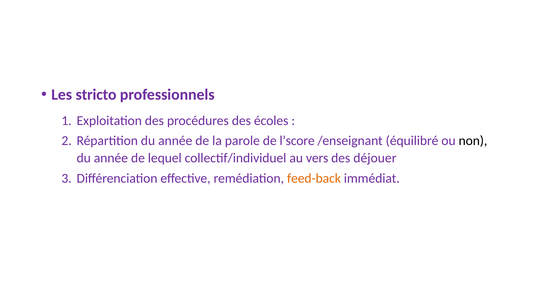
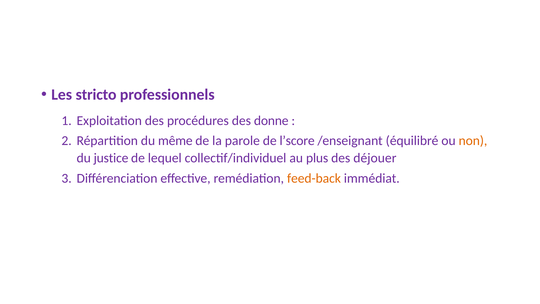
écoles: écoles -> donne
Répartition du année: année -> même
non colour: black -> orange
année at (111, 158): année -> justice
vers: vers -> plus
